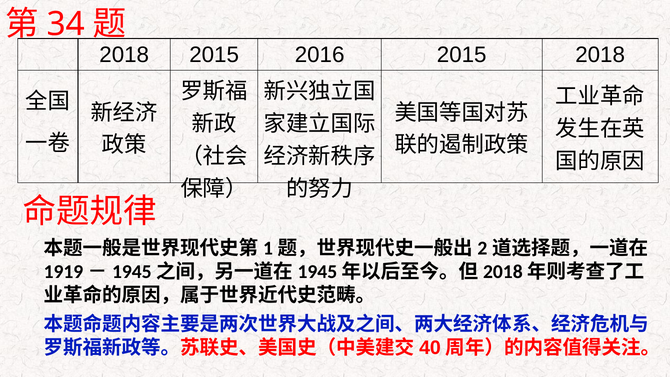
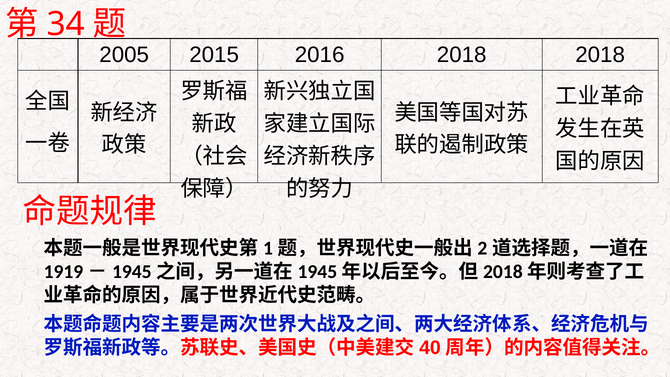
2018 at (124, 55): 2018 -> 2005
2016 2015: 2015 -> 2018
